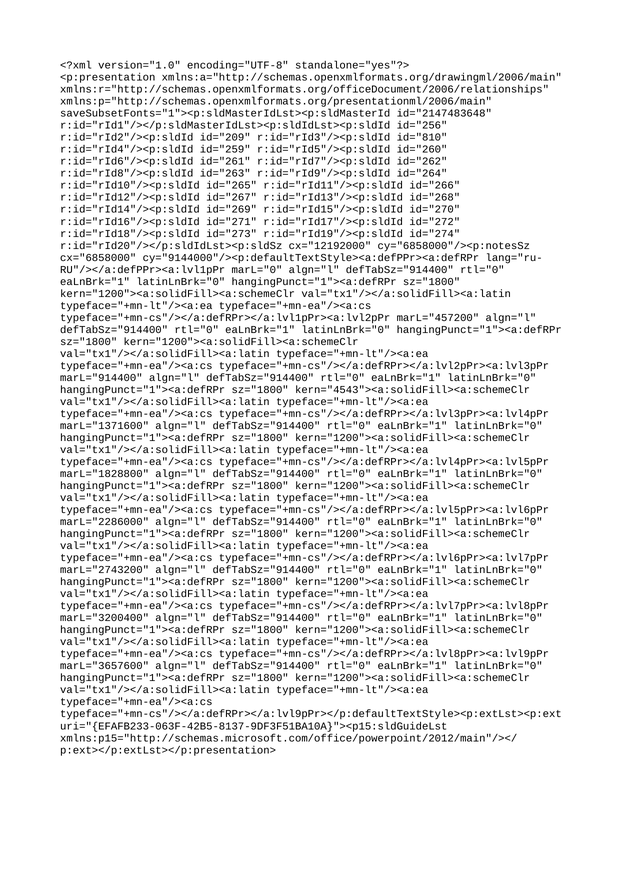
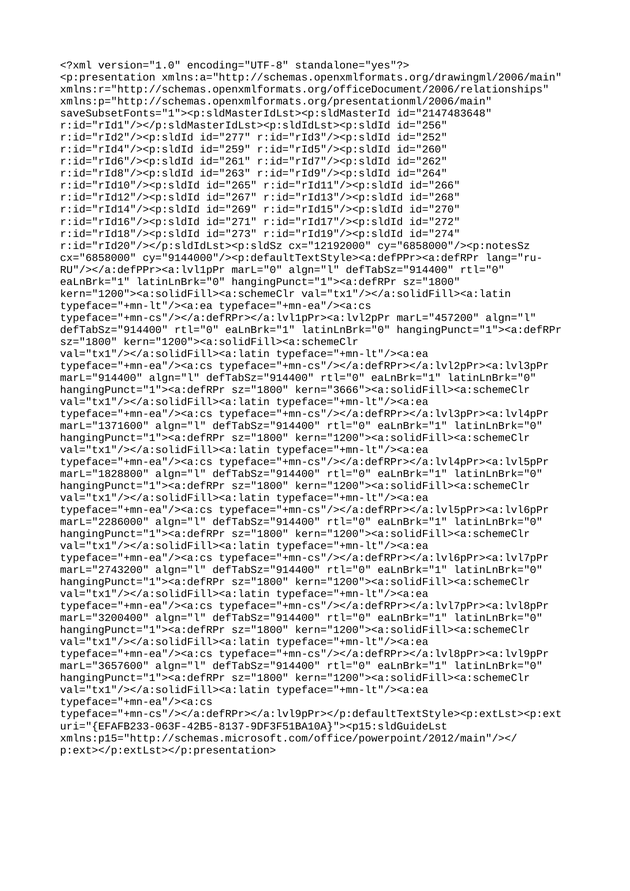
id="209: id="209 -> id="277
id="810: id="810 -> id="252
kern="4543"><a:solidFill><a:schemeClr: kern="4543"><a:solidFill><a:schemeClr -> kern="3666"><a:solidFill><a:schemeClr
